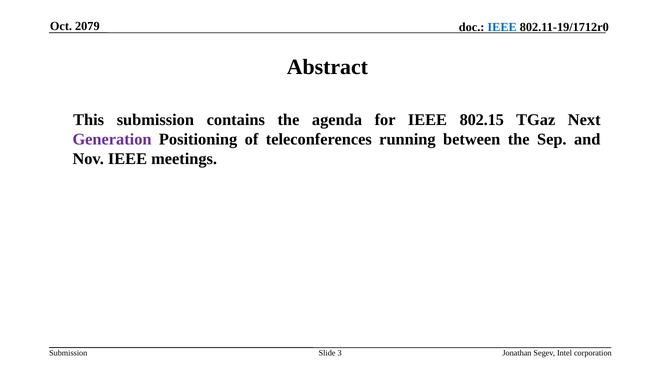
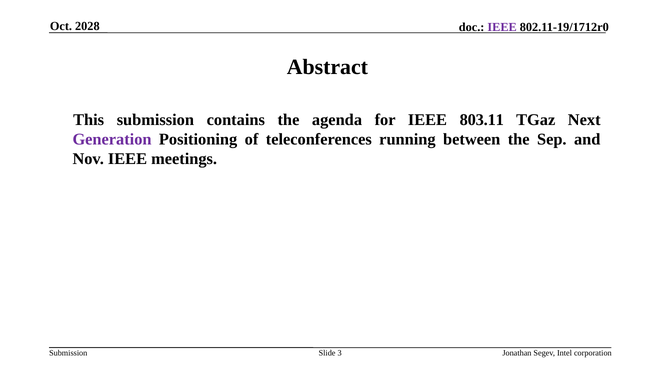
2079: 2079 -> 2028
IEEE at (502, 27) colour: blue -> purple
802.15: 802.15 -> 803.11
